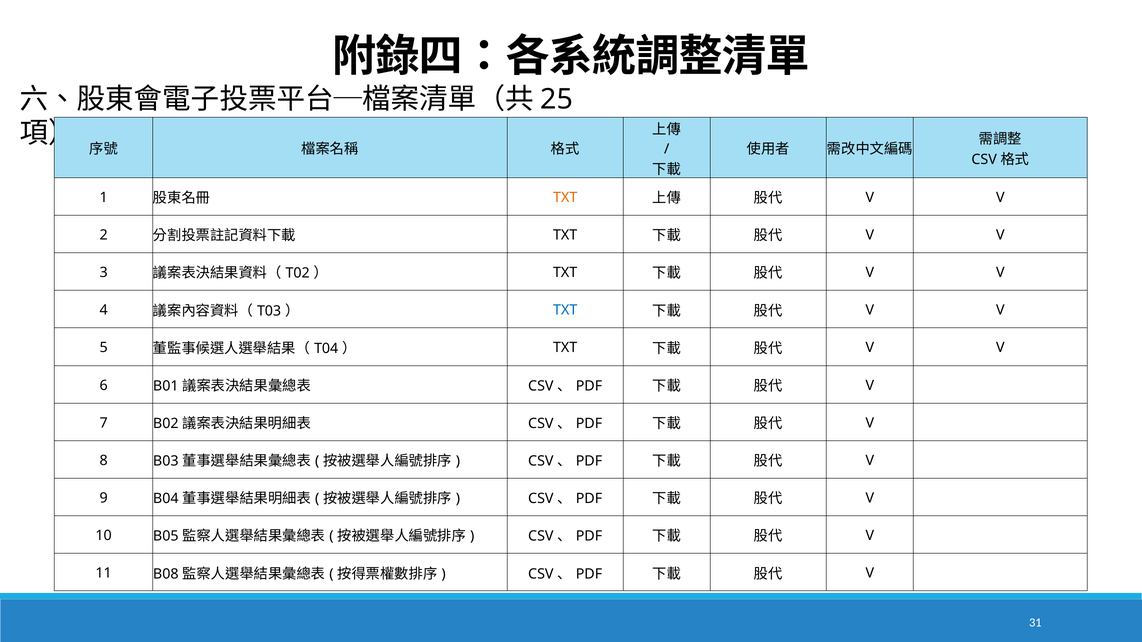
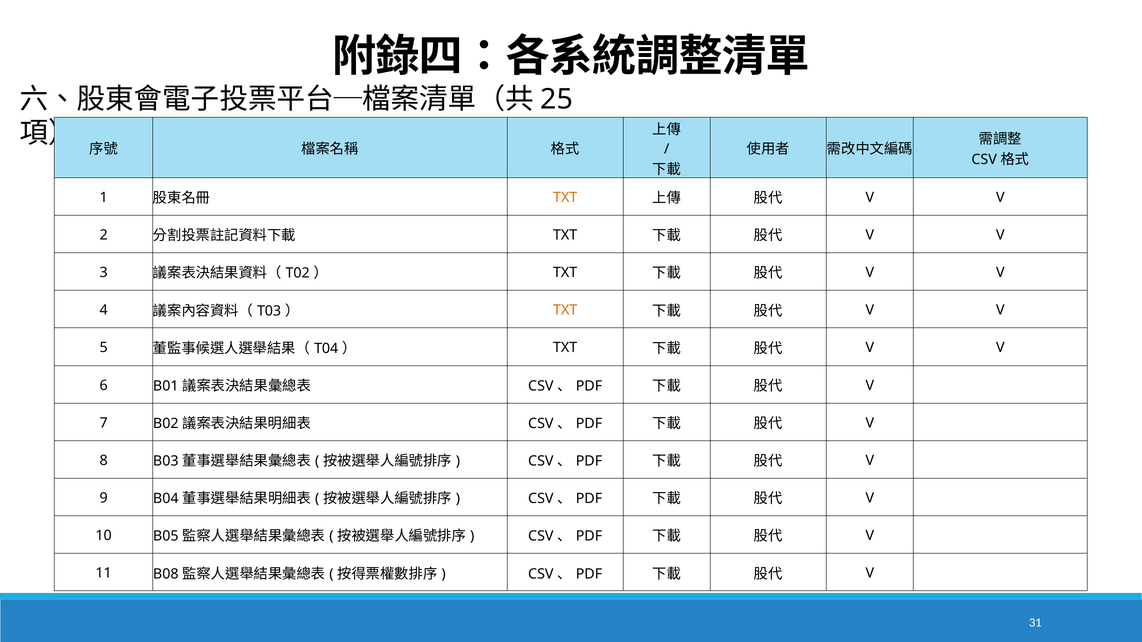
TXT at (565, 310) colour: blue -> orange
